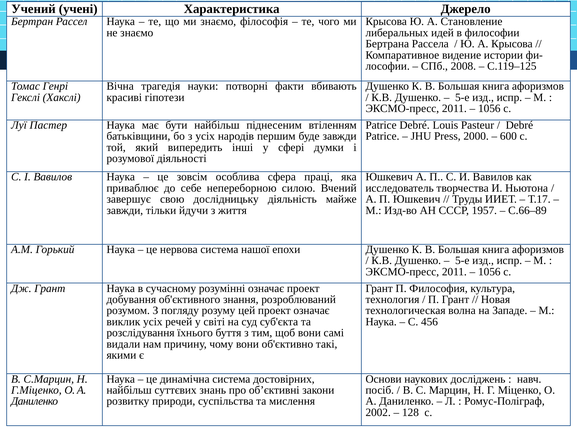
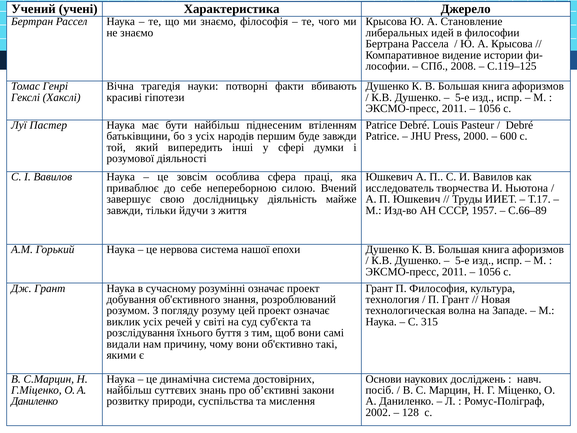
456: 456 -> 315
